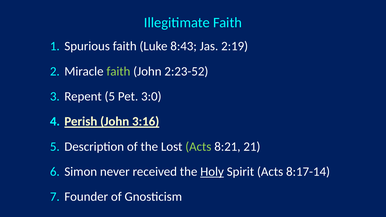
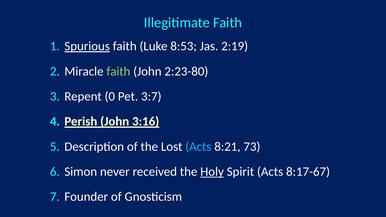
Spurious underline: none -> present
8:43: 8:43 -> 8:53
2:23-52: 2:23-52 -> 2:23-80
Repent 5: 5 -> 0
3:0: 3:0 -> 3:7
Acts at (198, 147) colour: light green -> light blue
21: 21 -> 73
8:17-14: 8:17-14 -> 8:17-67
